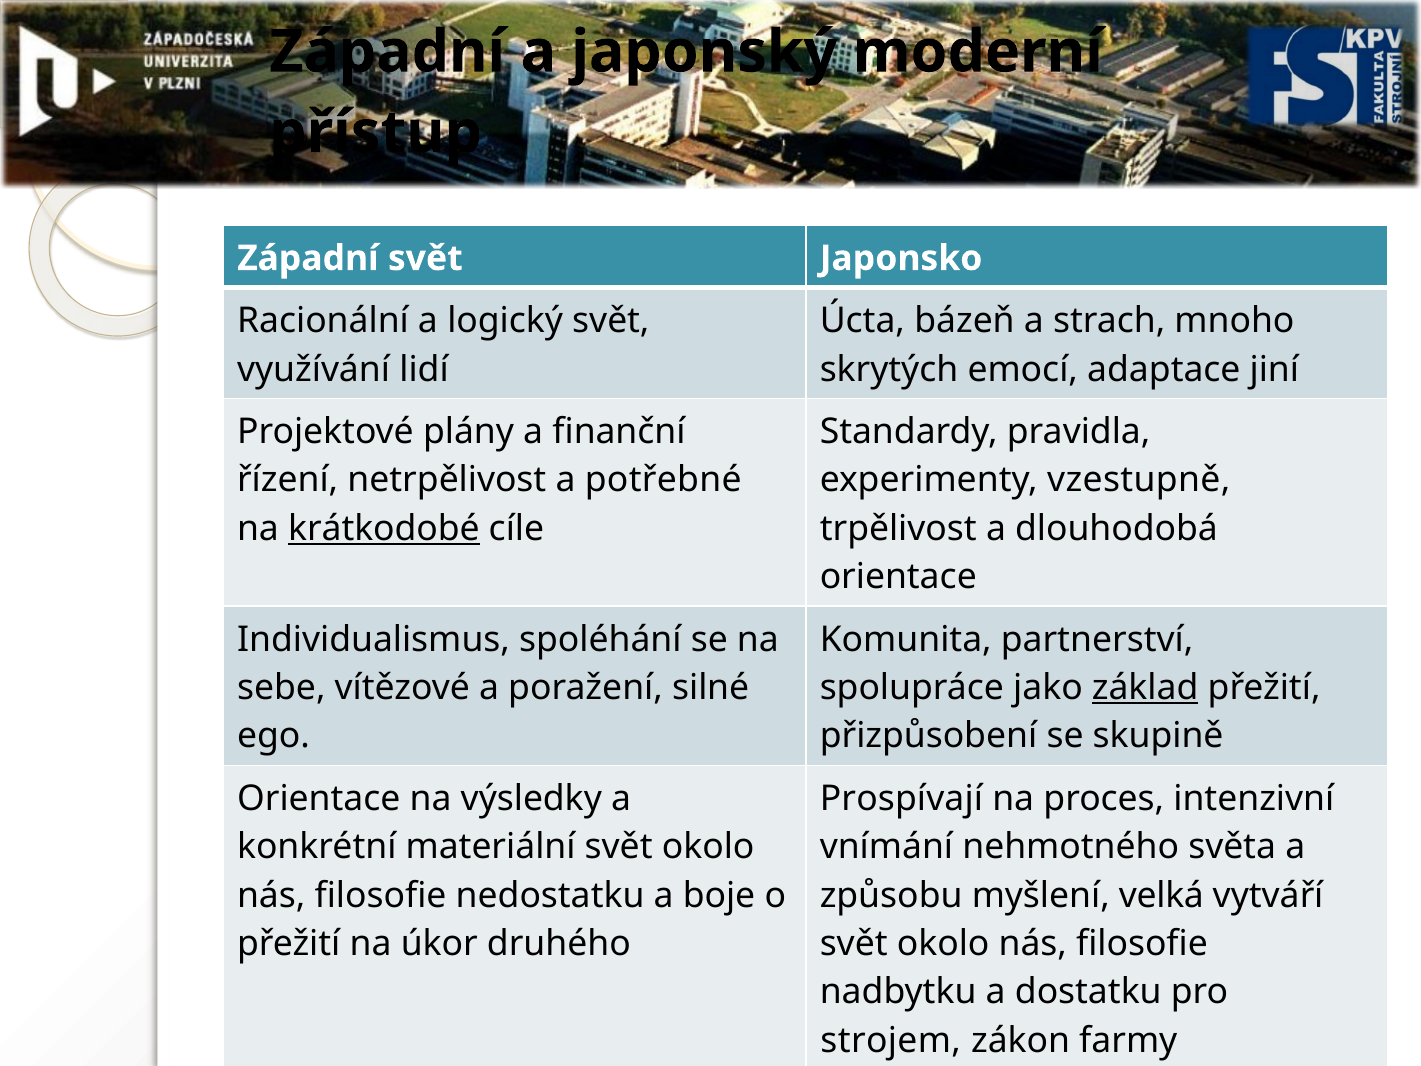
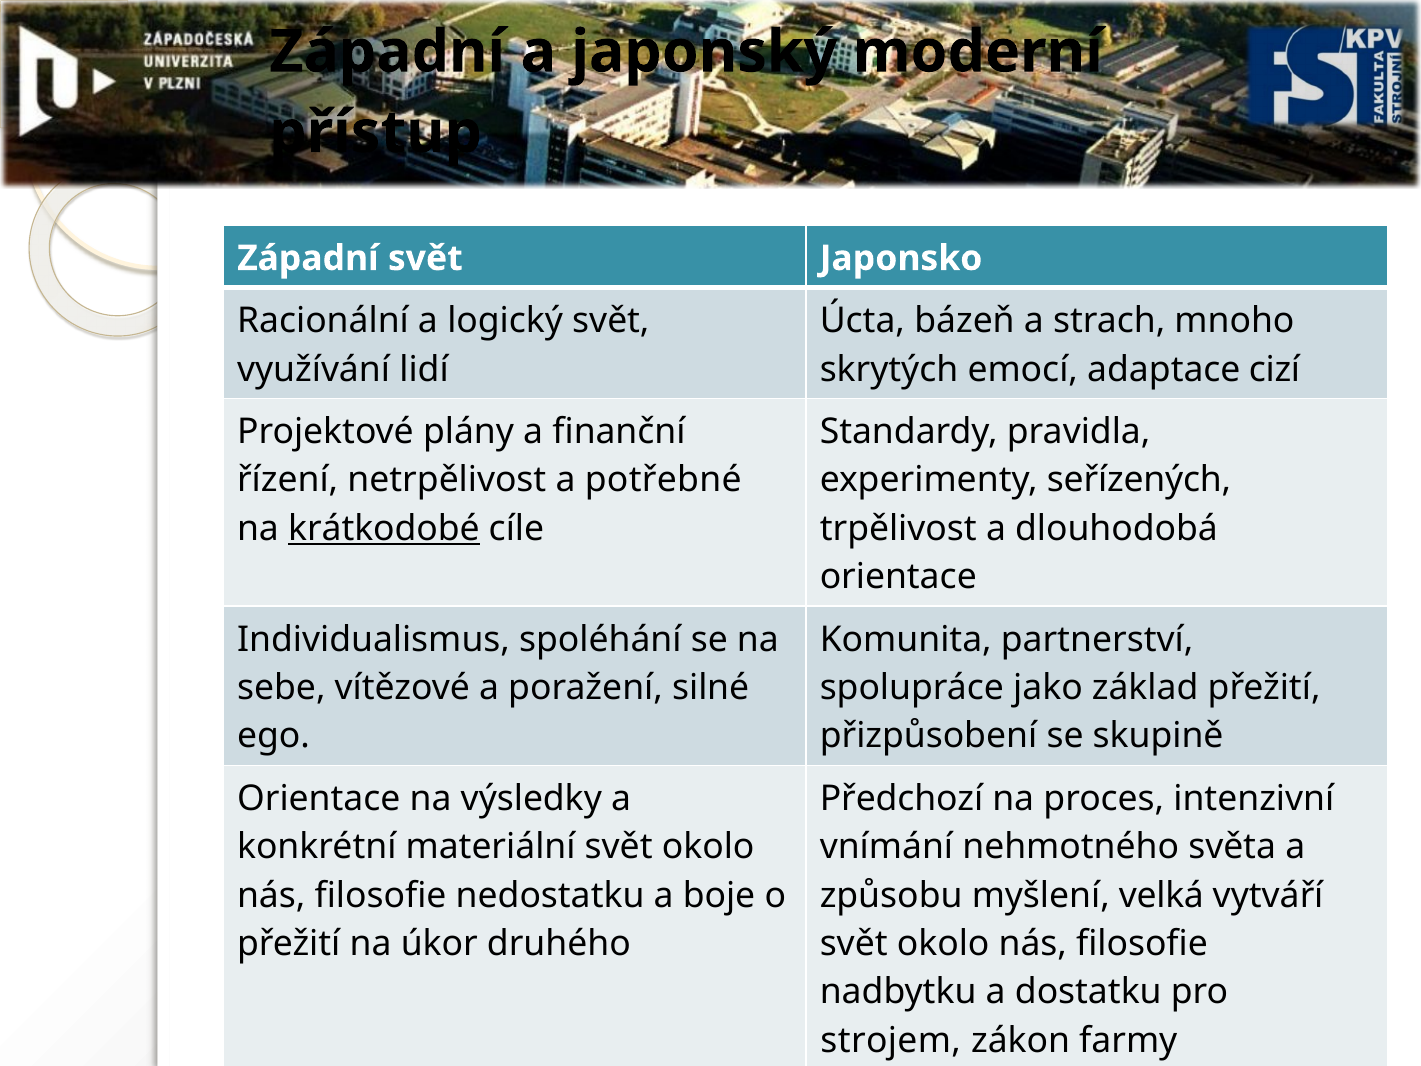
jiní: jiní -> cizí
vzestupně: vzestupně -> seřízených
základ underline: present -> none
Prospívají: Prospívají -> Předchozí
